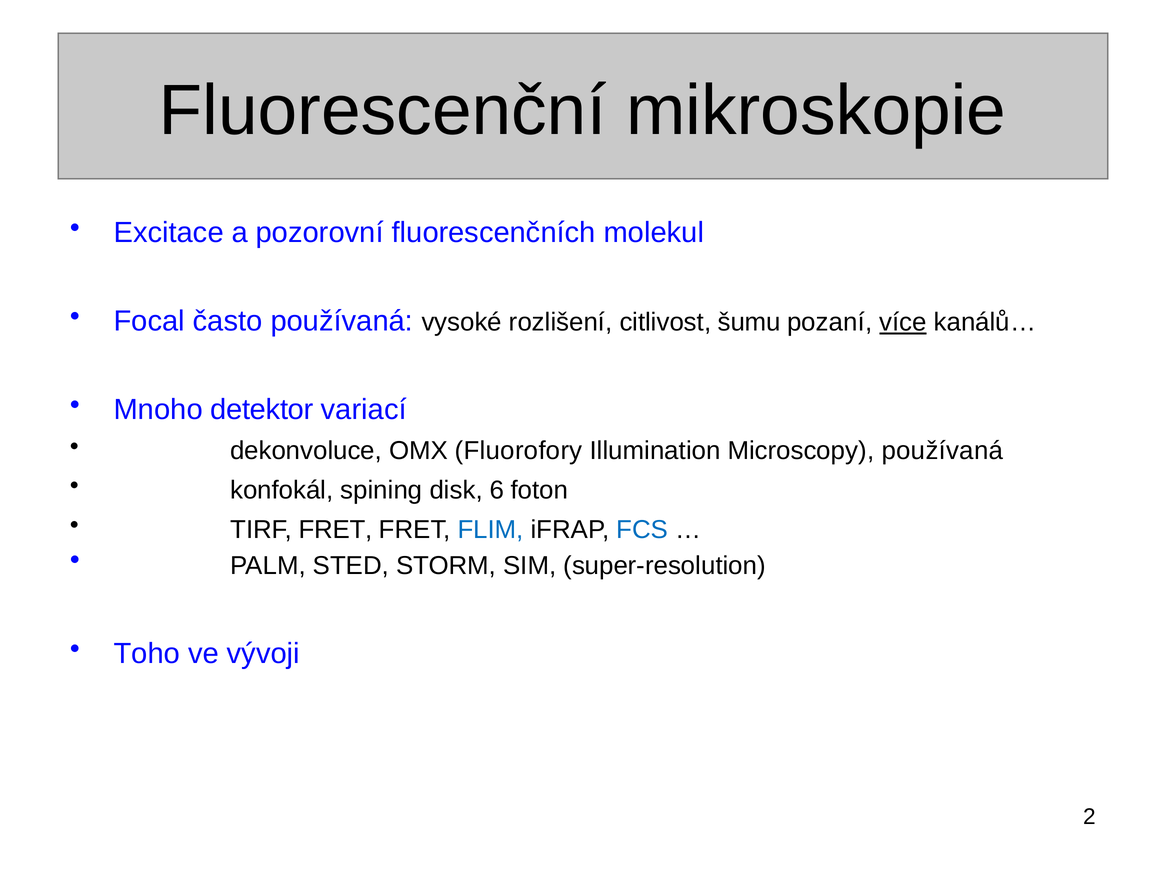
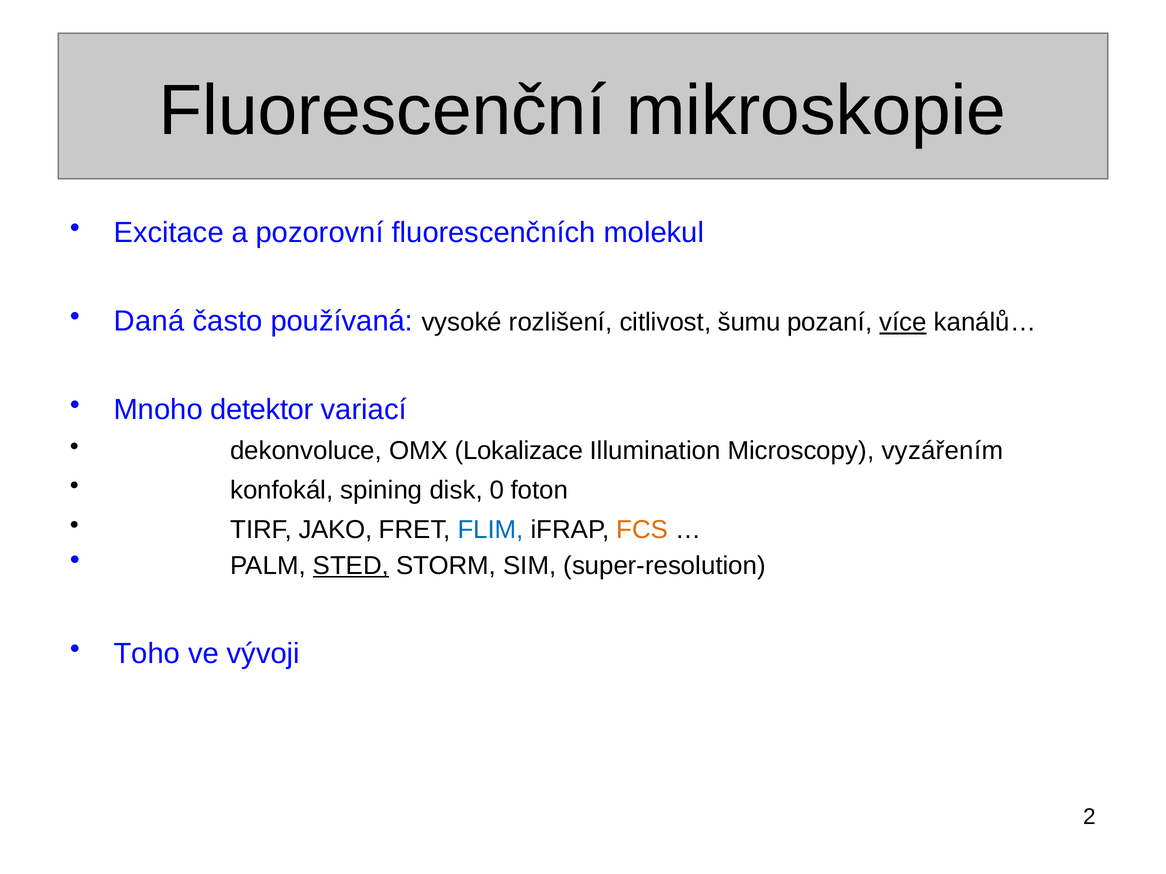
Focal: Focal -> Daná
Fluorofory: Fluorofory -> Lokalizace
Microscopy používaná: používaná -> vyzářením
6: 6 -> 0
TIRF FRET: FRET -> JAKO
FCS colour: blue -> orange
STED underline: none -> present
